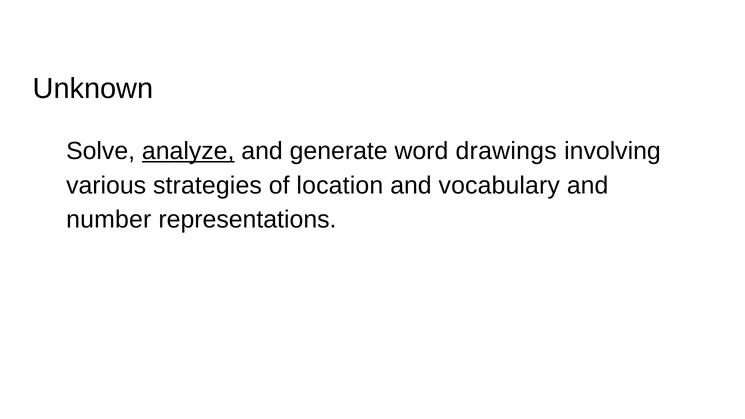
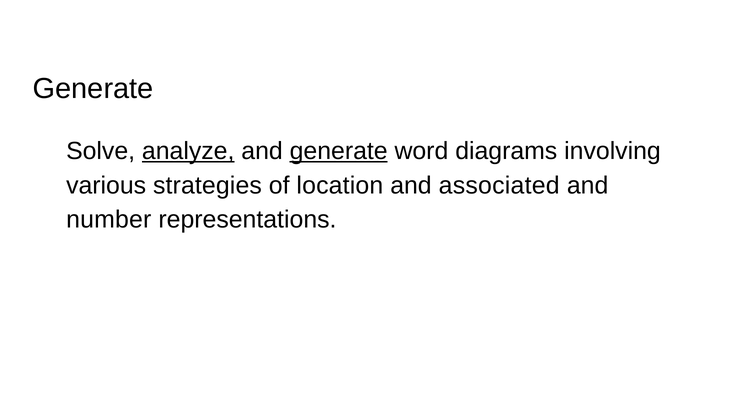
Unknown at (93, 89): Unknown -> Generate
generate at (339, 151) underline: none -> present
drawings: drawings -> diagrams
vocabulary: vocabulary -> associated
